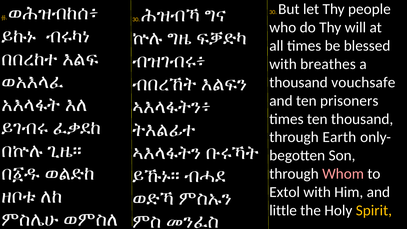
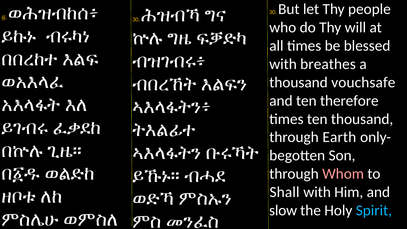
prisoners: prisoners -> therefore
Extol: Extol -> Shall
little: little -> slow
Spirit colour: yellow -> light blue
